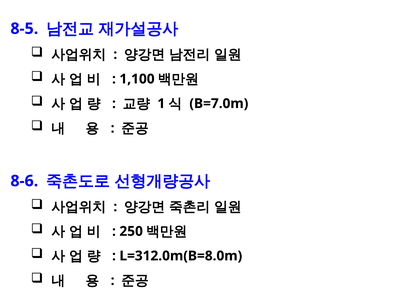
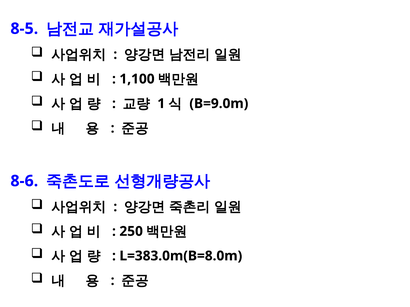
B=7.0m: B=7.0m -> B=9.0m
L=312.0m(B=8.0m: L=312.0m(B=8.0m -> L=383.0m(B=8.0m
